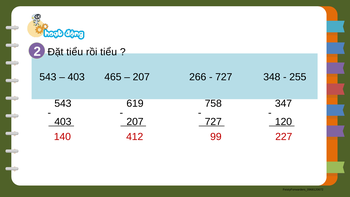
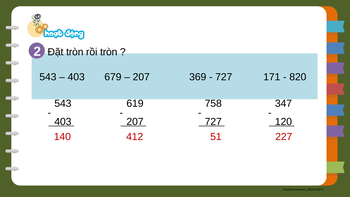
Đặt tiểu: tiểu -> tròn
rồi tiểu: tiểu -> tròn
465: 465 -> 679
266: 266 -> 369
348: 348 -> 171
255: 255 -> 820
99: 99 -> 51
